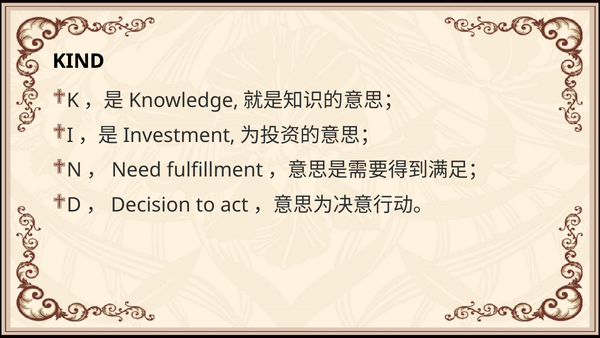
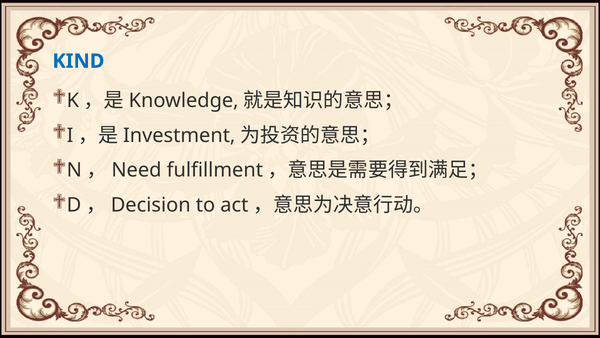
KIND colour: black -> blue
